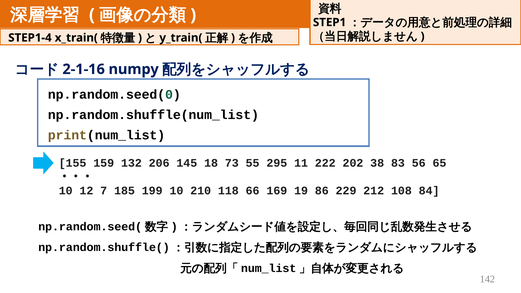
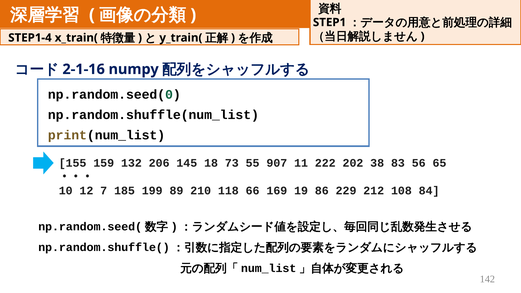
295: 295 -> 907
199 10: 10 -> 89
